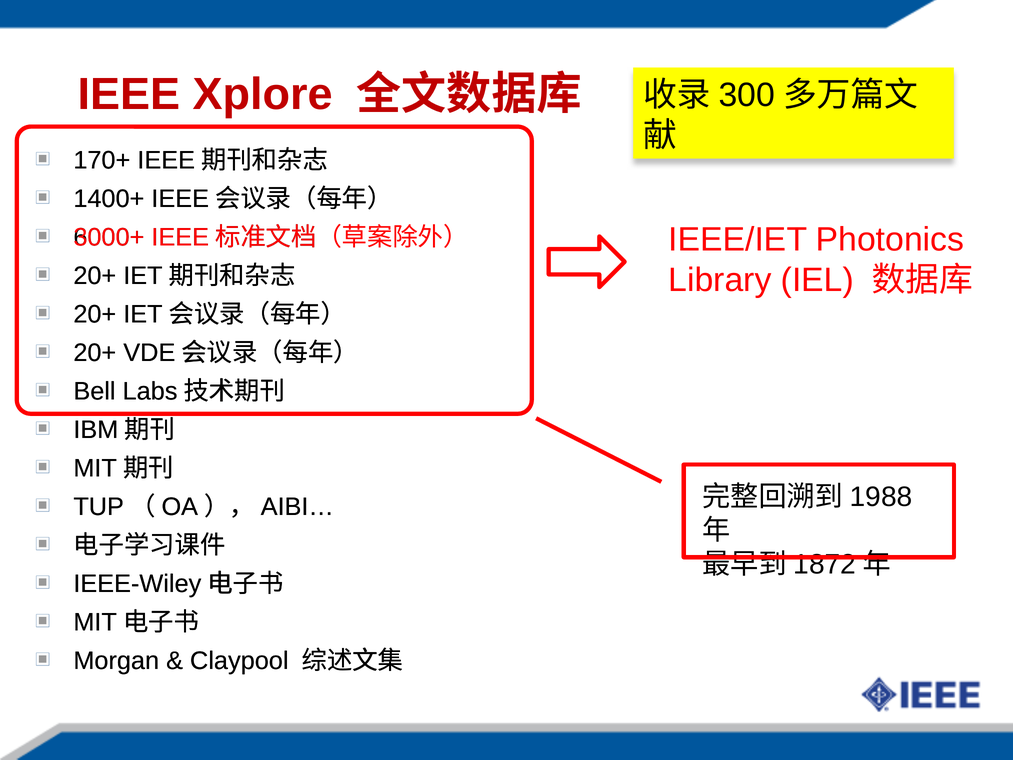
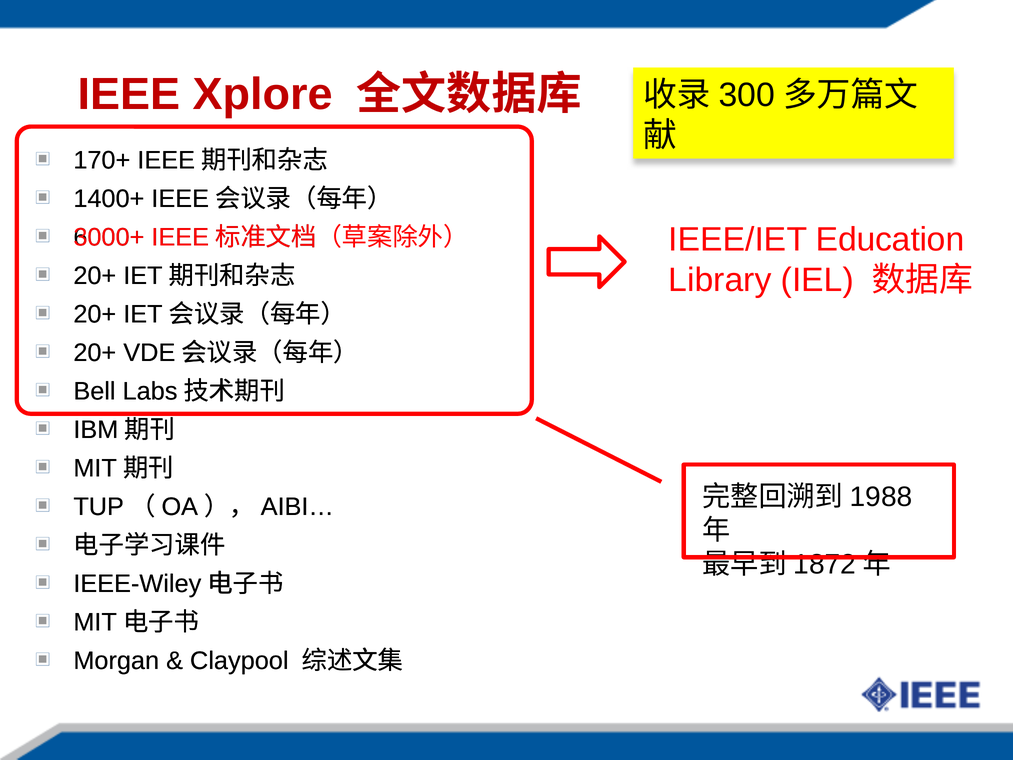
Photonics: Photonics -> Education
